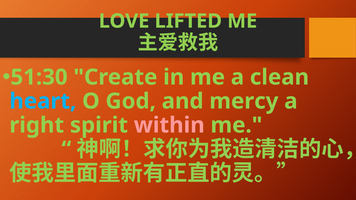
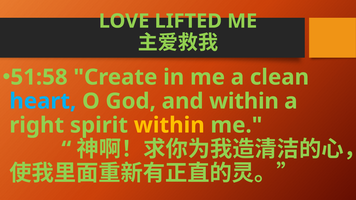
51:30: 51:30 -> 51:58
and mercy: mercy -> within
within at (169, 125) colour: pink -> yellow
